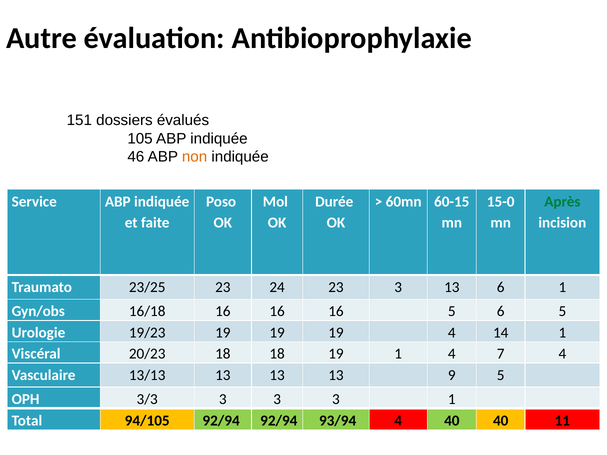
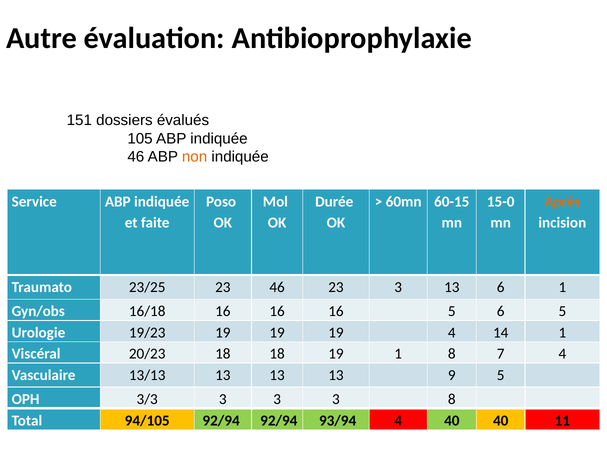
Après colour: green -> orange
23 24: 24 -> 46
1 4: 4 -> 8
3 1: 1 -> 8
